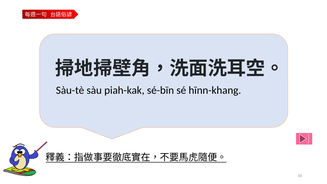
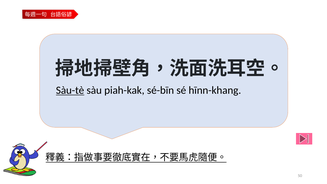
Sàu-tè underline: none -> present
